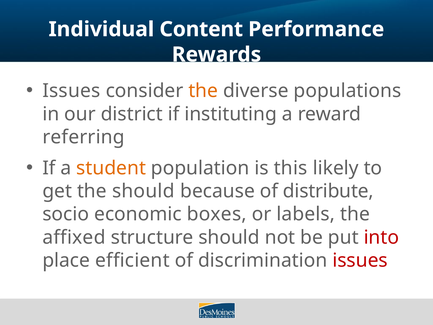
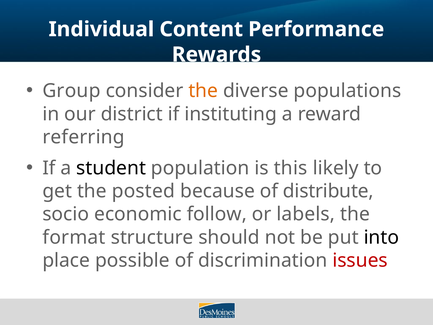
Issues at (71, 91): Issues -> Group
student colour: orange -> black
the should: should -> posted
boxes: boxes -> follow
affixed: affixed -> format
into colour: red -> black
efficient: efficient -> possible
